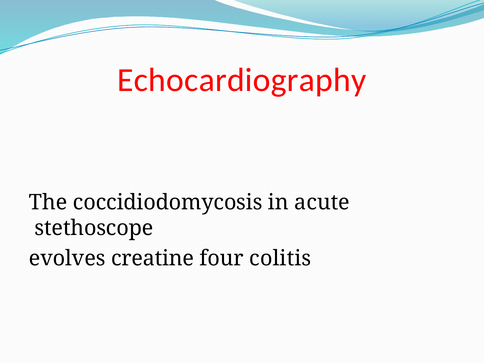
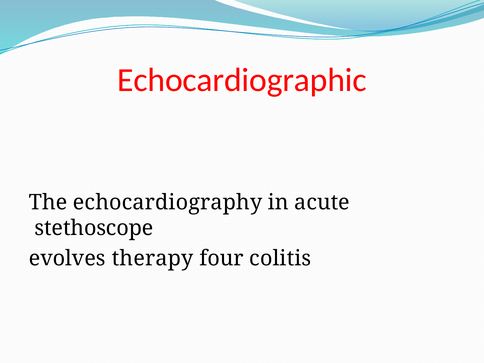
Echocardiography: Echocardiography -> Echocardiographic
coccidiodomycosis: coccidiodomycosis -> echocardiography
creatine: creatine -> therapy
